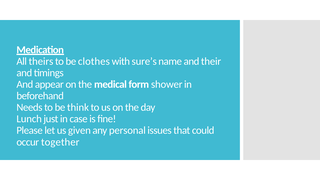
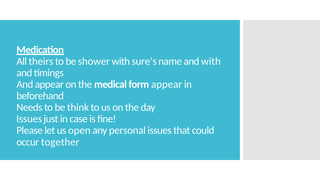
clothes: clothes -> shower
and their: their -> with
form shower: shower -> appear
Lunch at (29, 119): Lunch -> Issues
given: given -> open
